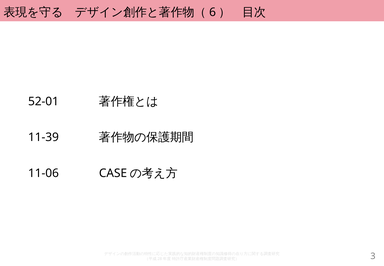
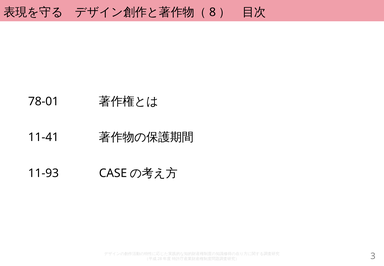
6: 6 -> 8
52-01: 52-01 -> 78-01
11-39: 11-39 -> 11-41
11-06: 11-06 -> 11-93
